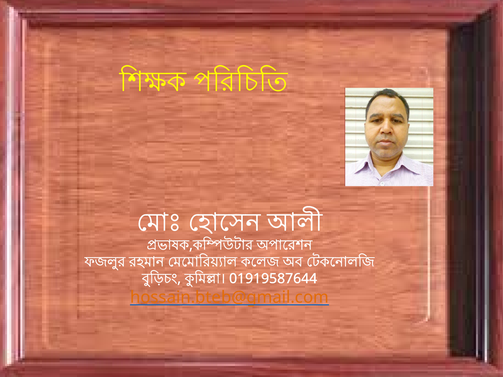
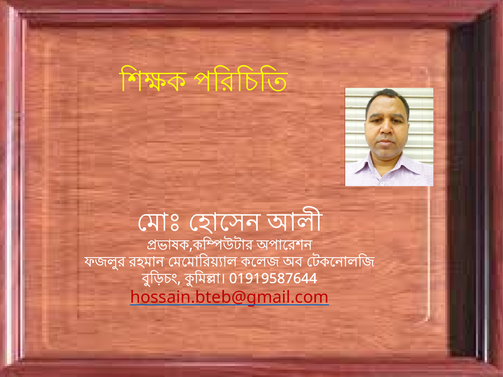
hossain.bteb@gmail.com colour: orange -> red
